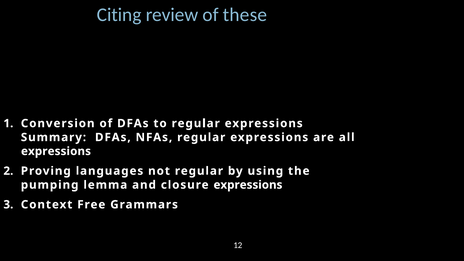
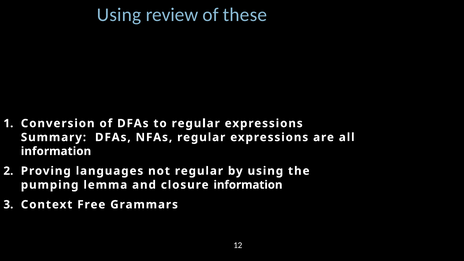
Citing at (119, 15): Citing -> Using
expressions at (56, 151): expressions -> information
closure expressions: expressions -> information
